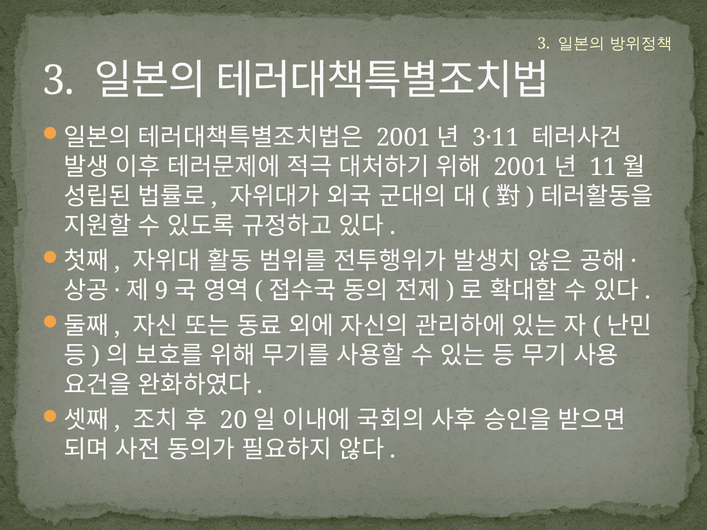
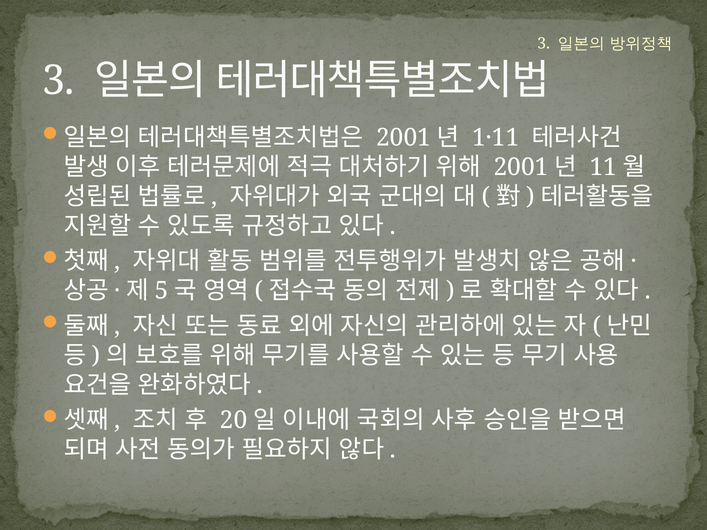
3·11: 3·11 -> 1·11
9: 9 -> 5
